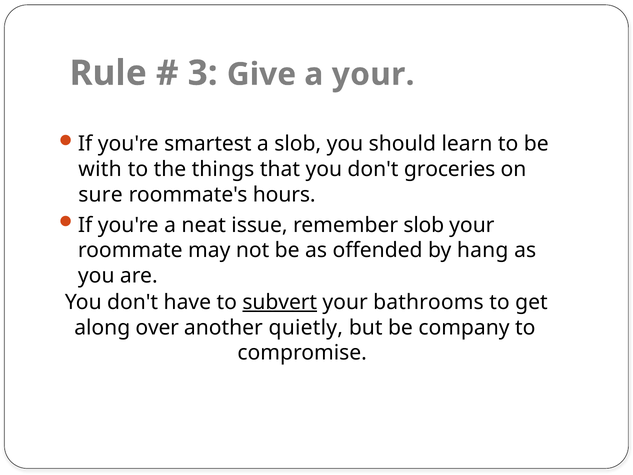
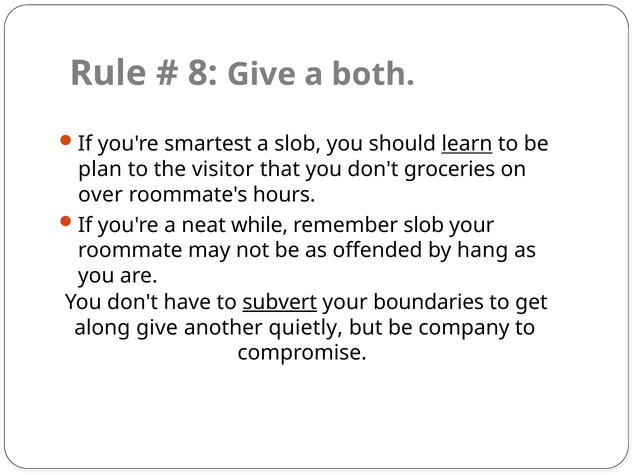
3: 3 -> 8
a your: your -> both
learn underline: none -> present
with: with -> plan
things: things -> visitor
sure: sure -> over
issue: issue -> while
bathrooms: bathrooms -> boundaries
along over: over -> give
